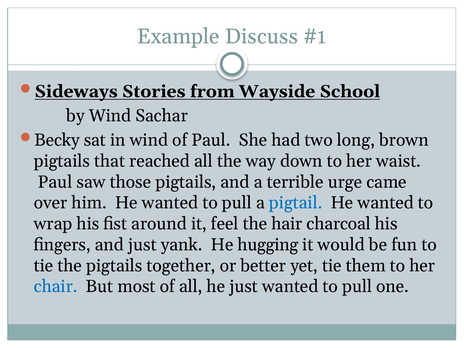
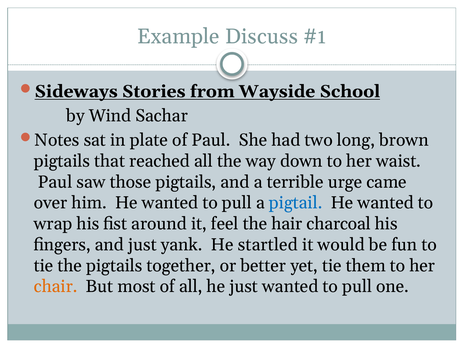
Becky: Becky -> Notes
in wind: wind -> plate
hugging: hugging -> startled
chair colour: blue -> orange
